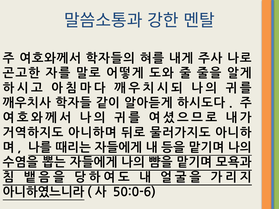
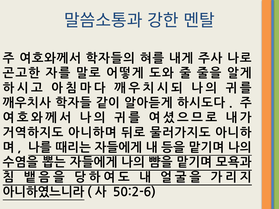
50:0-6: 50:0-6 -> 50:2-6
